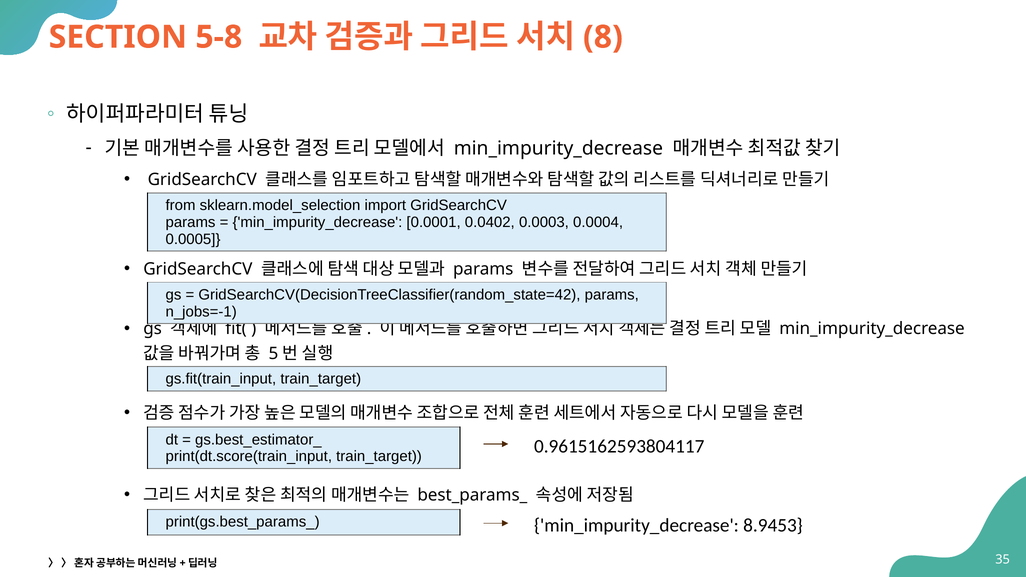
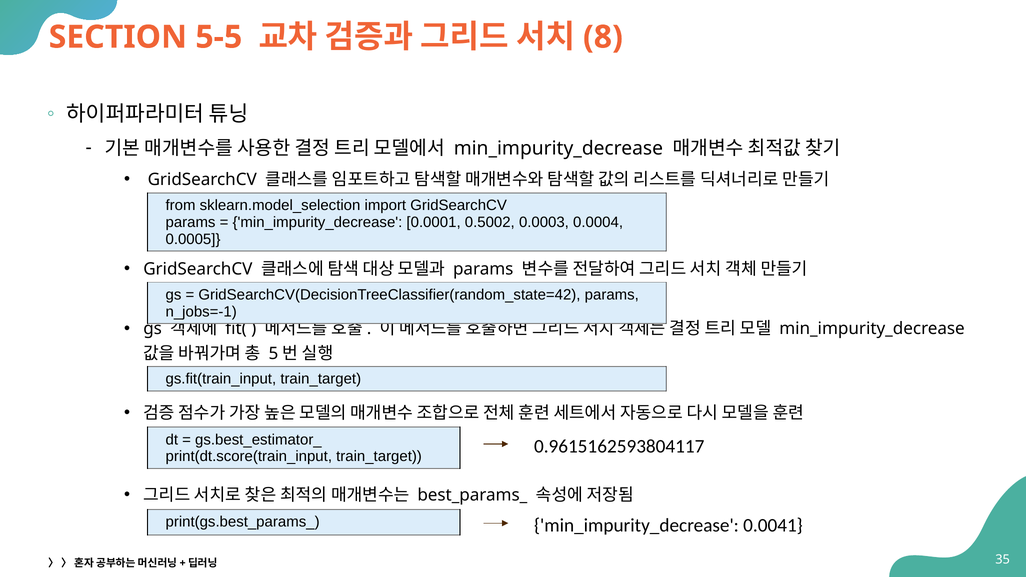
5-8: 5-8 -> 5-5
0.0402: 0.0402 -> 0.5002
8.9453: 8.9453 -> 0.0041
